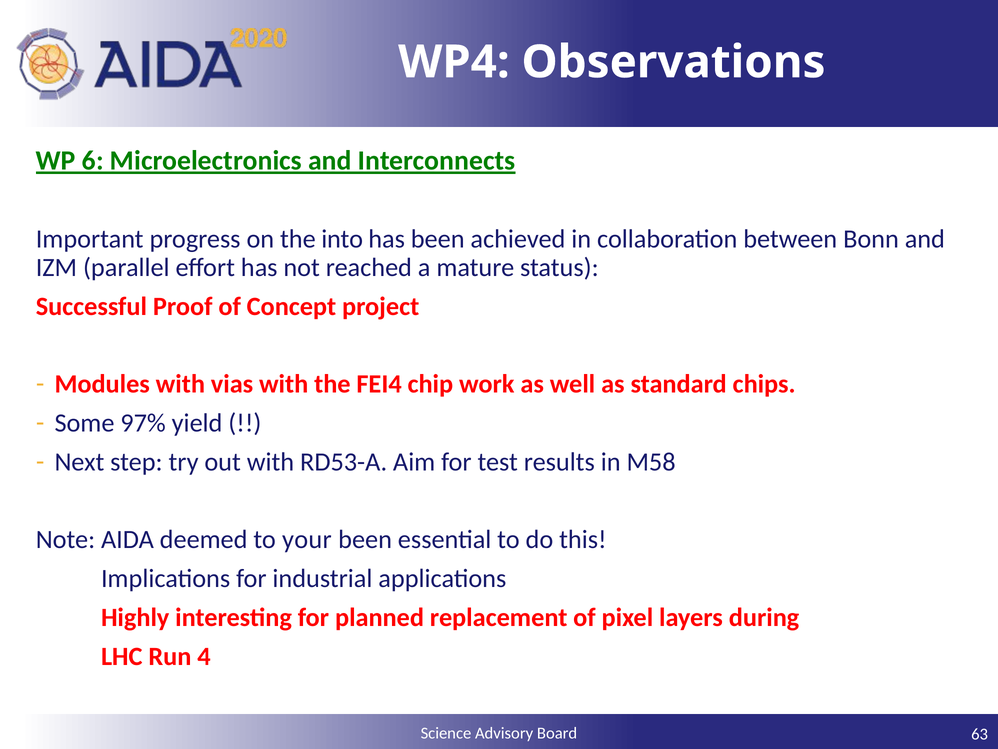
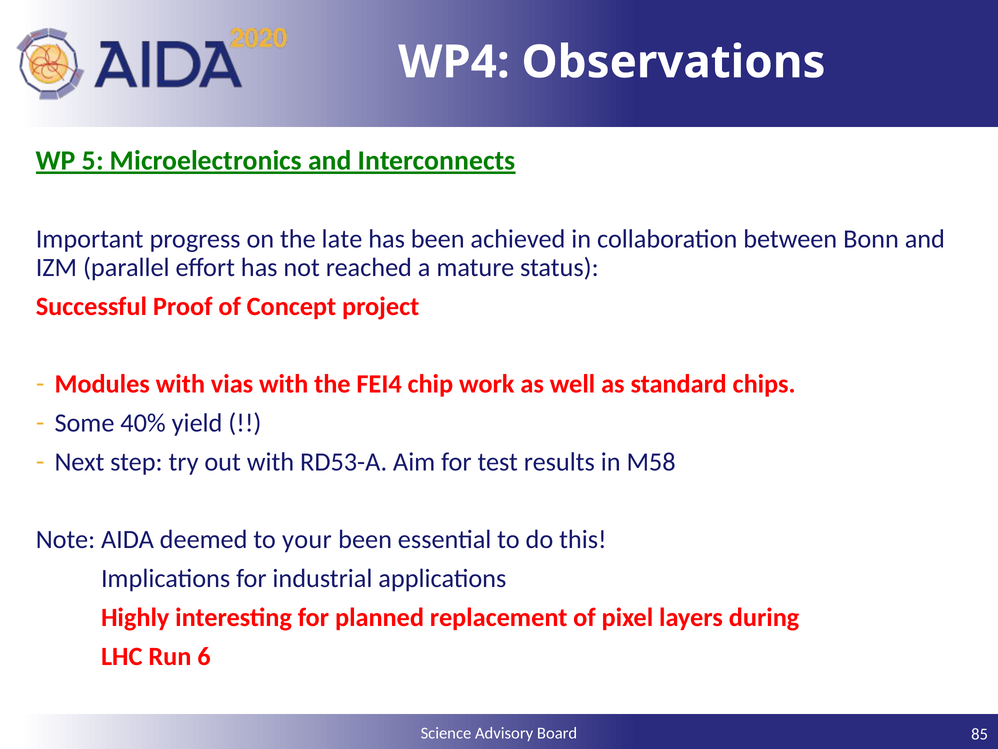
6: 6 -> 5
into: into -> late
97%: 97% -> 40%
4: 4 -> 6
63: 63 -> 85
